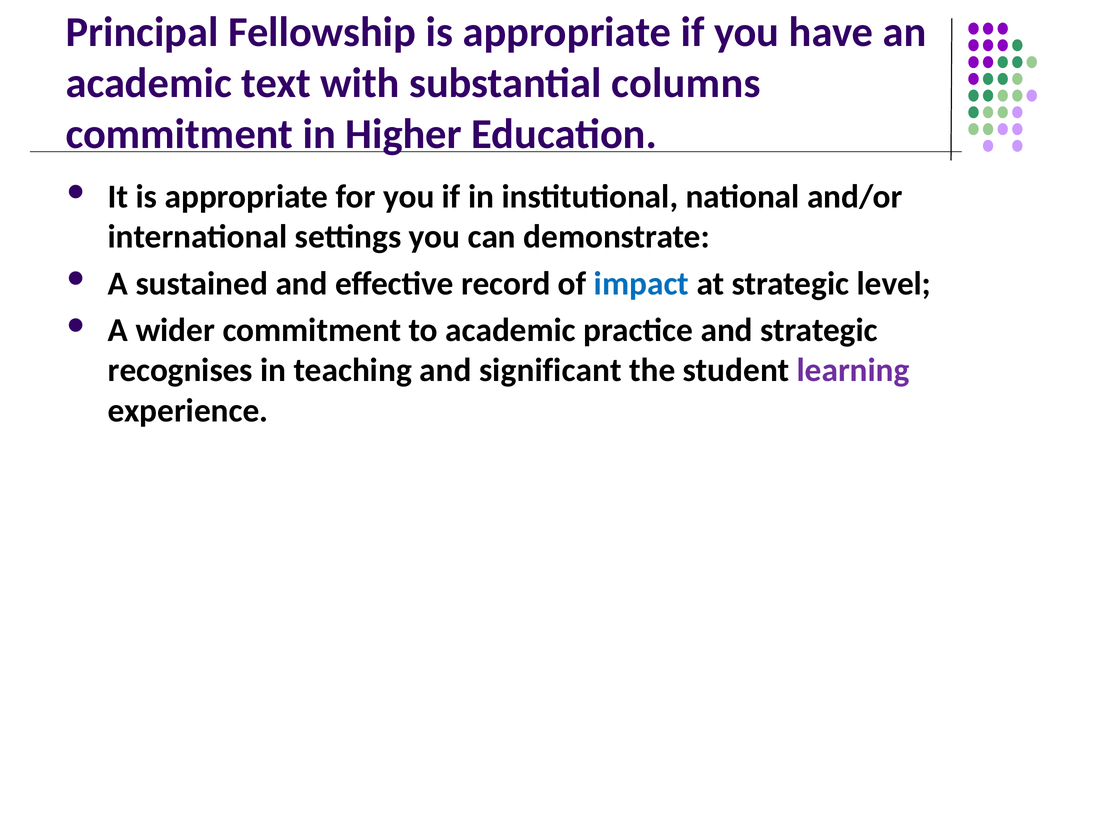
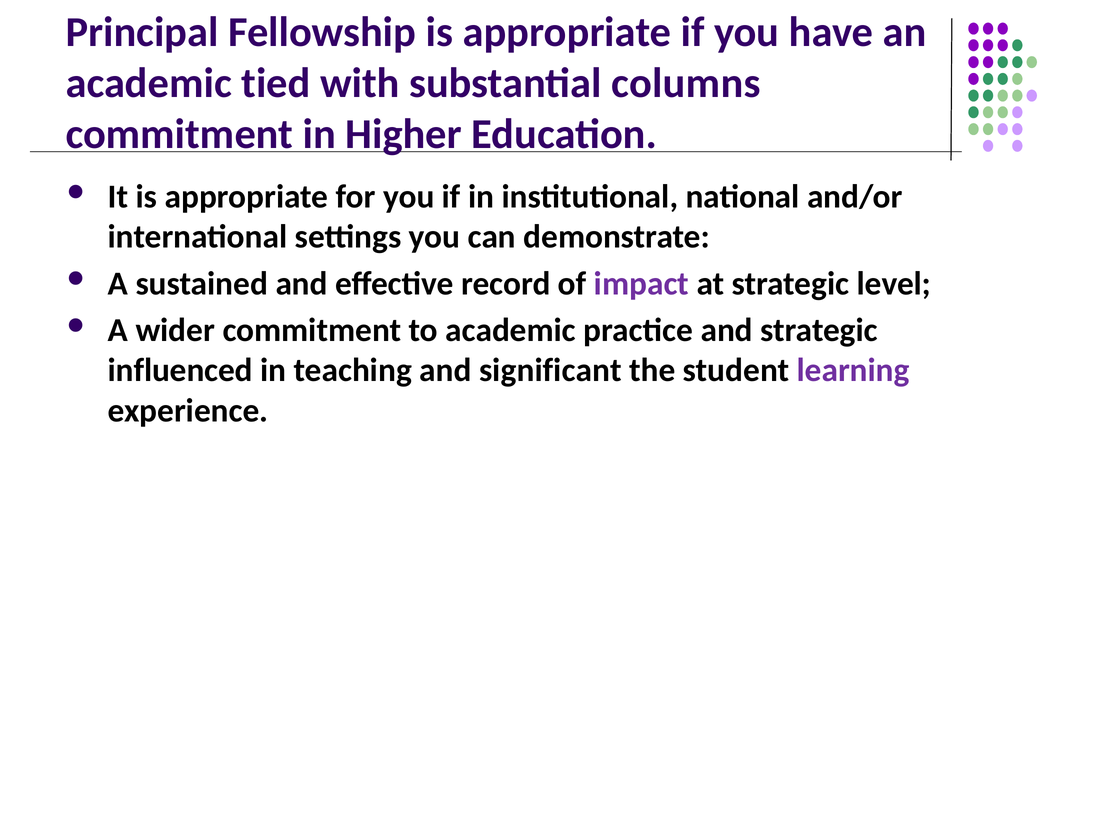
text: text -> tied
impact colour: blue -> purple
recognises: recognises -> influenced
